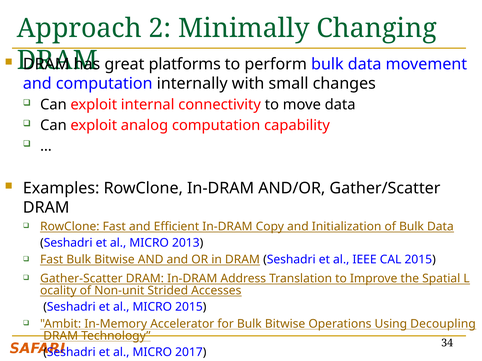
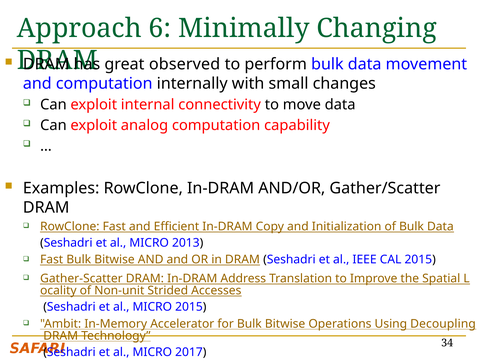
2: 2 -> 6
platforms: platforms -> observed
